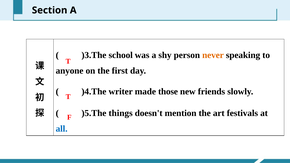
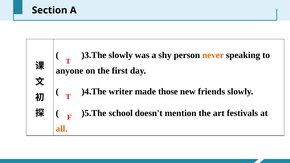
)3.The school: school -> slowly
things: things -> school
all colour: blue -> orange
